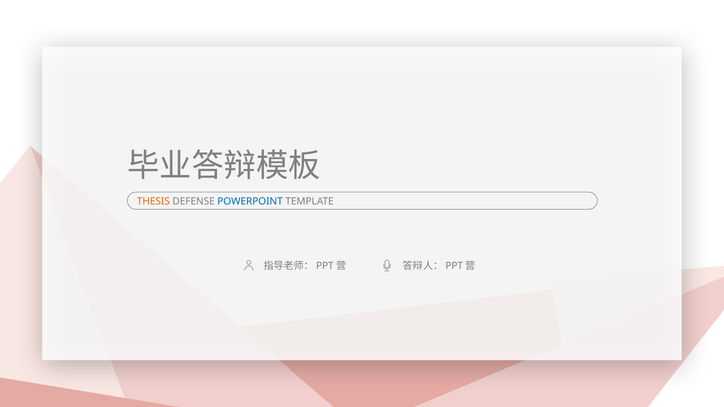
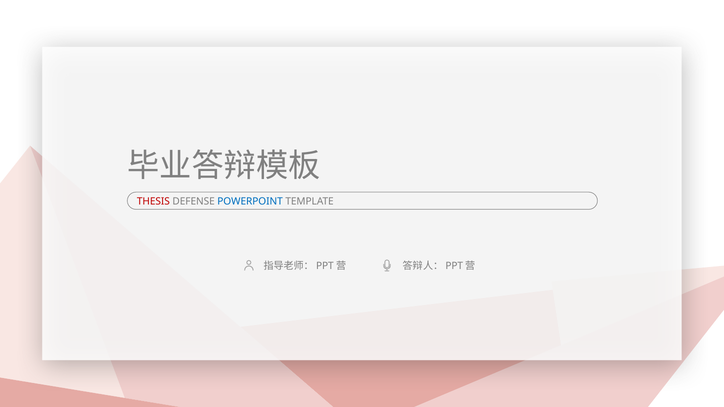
THESIS colour: orange -> red
